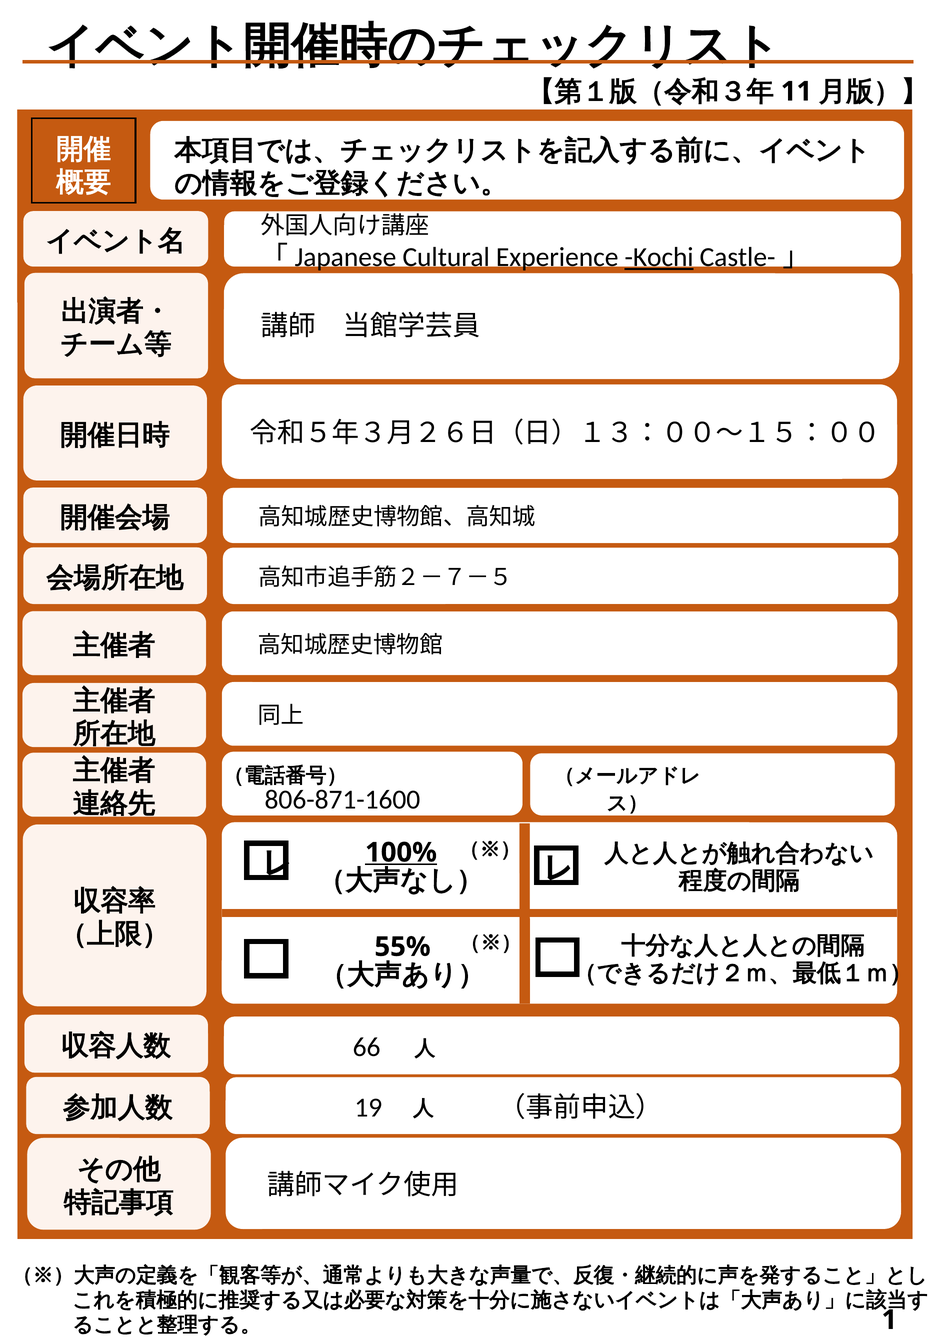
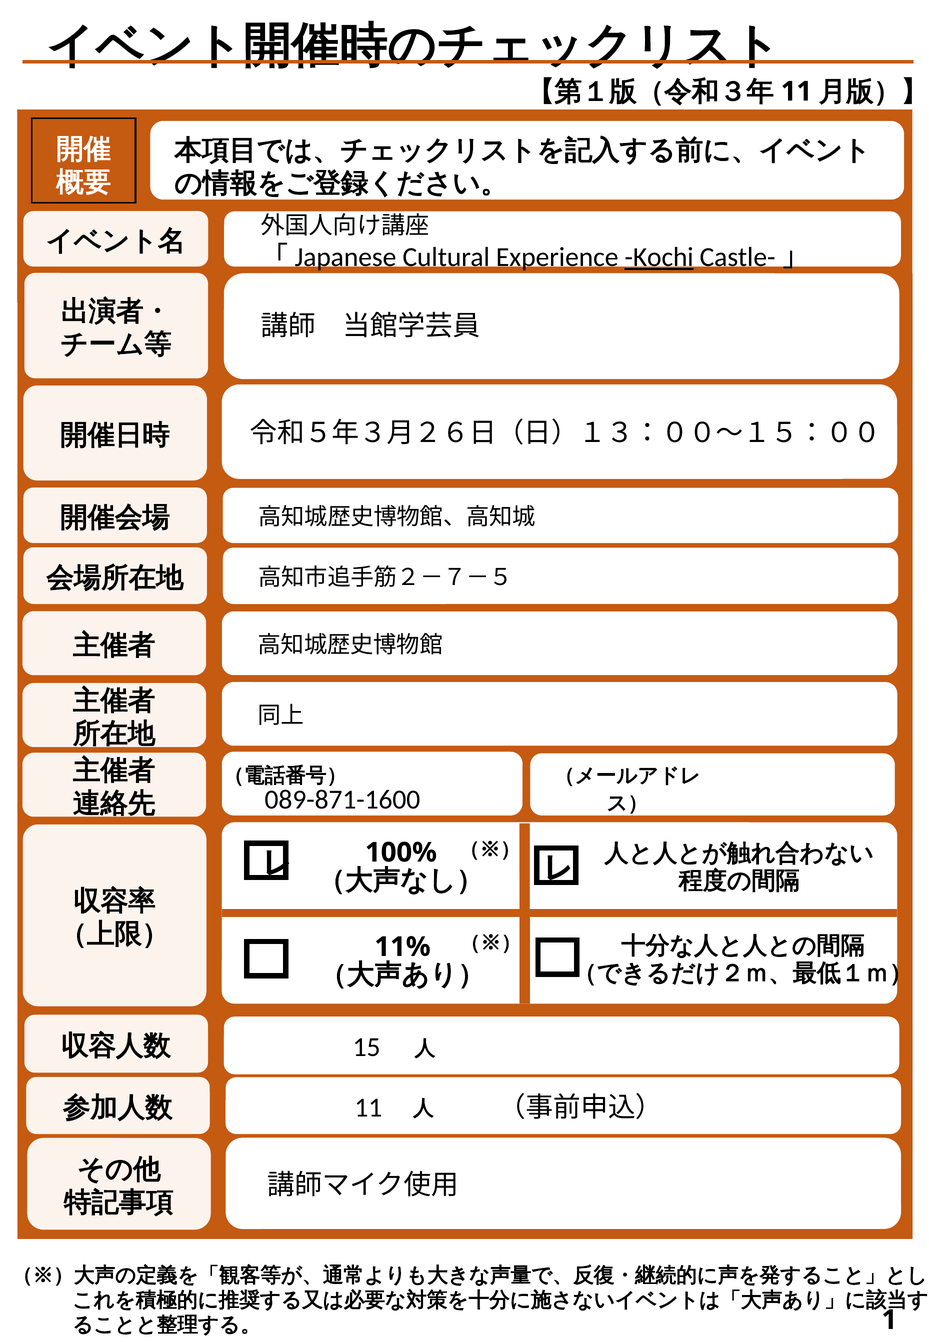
806-871-1600: 806-871-1600 -> 089-871-1600
100% underline: present -> none
55%: 55% -> 11%
66: 66 -> 15
19 at (368, 1107): 19 -> 11
